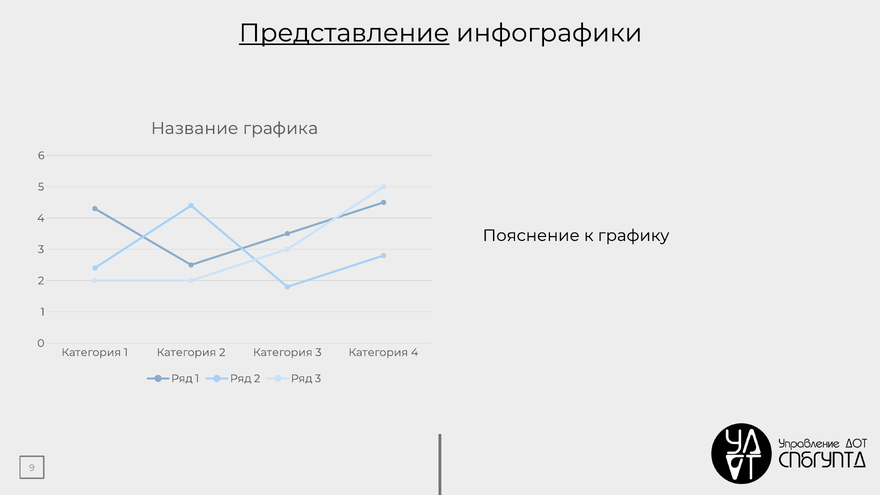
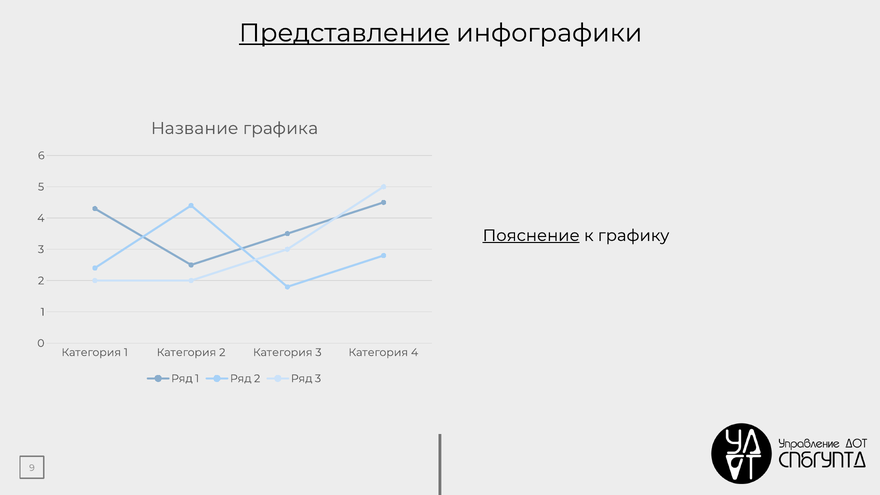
Пояснение underline: none -> present
